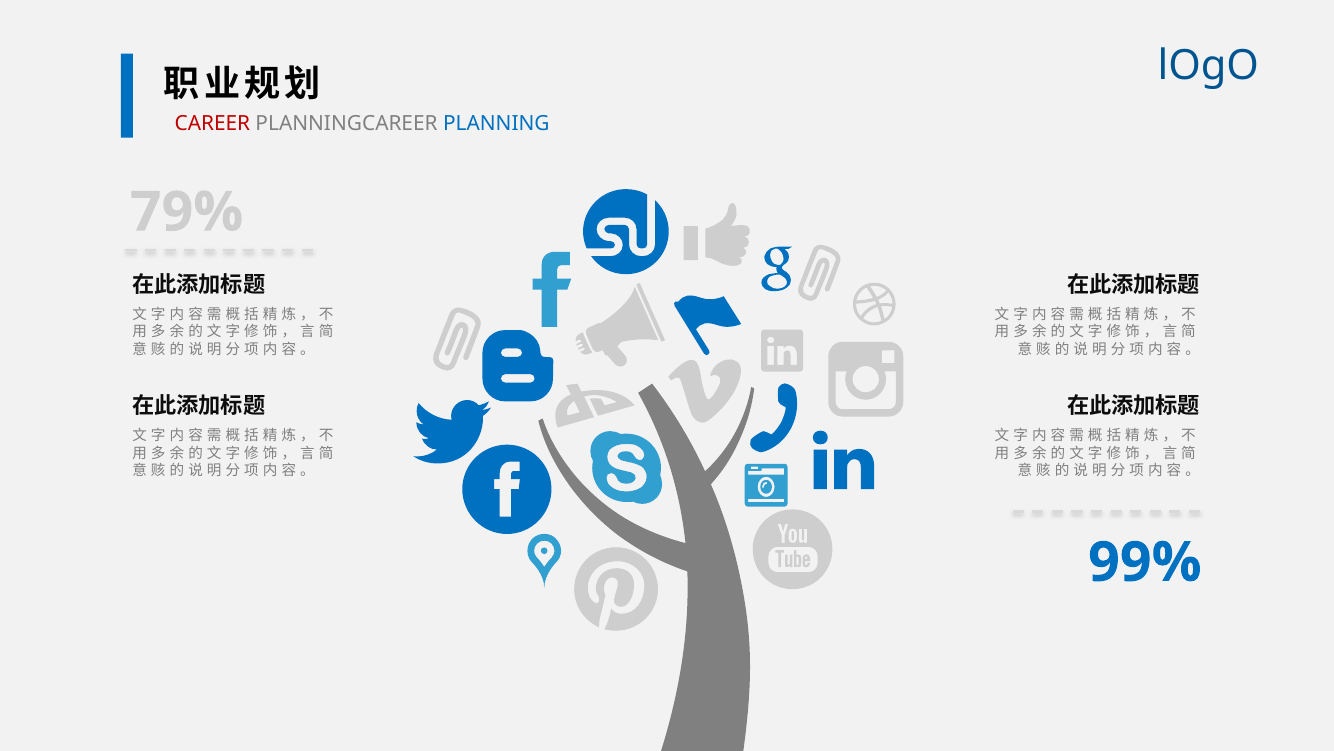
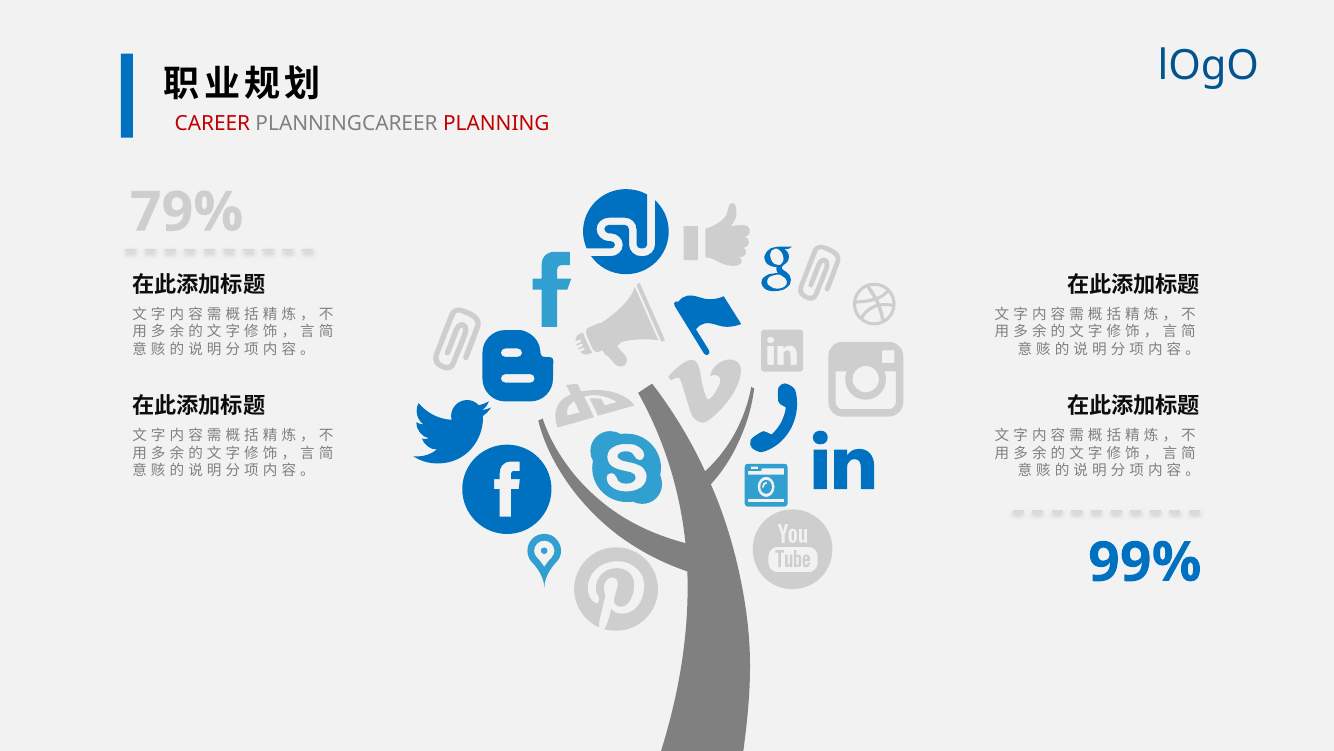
PLANNING colour: blue -> red
